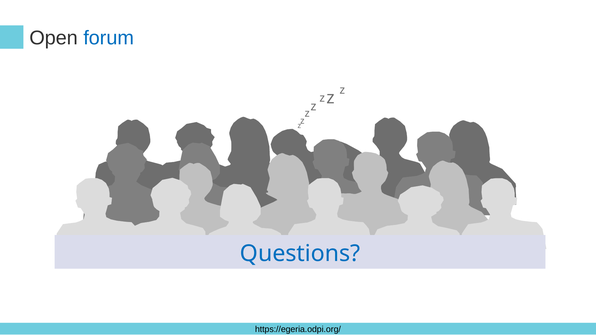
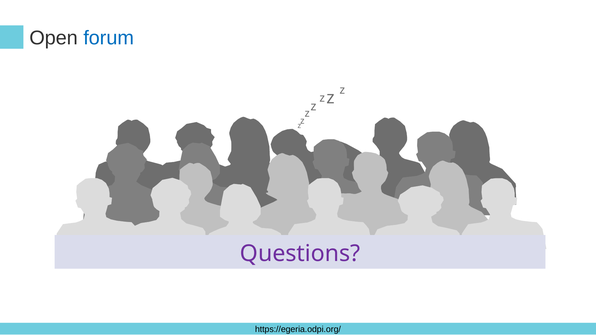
Questions colour: blue -> purple
